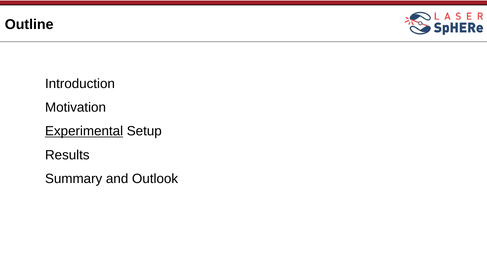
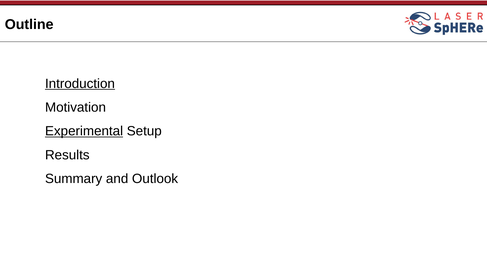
Introduction underline: none -> present
